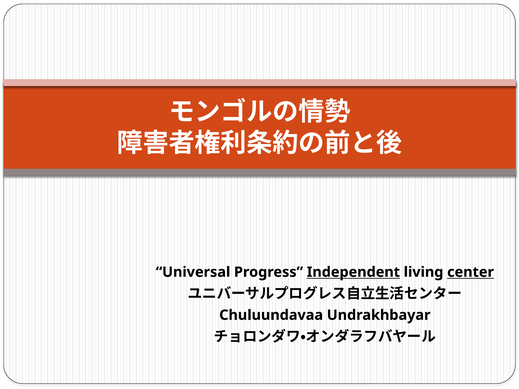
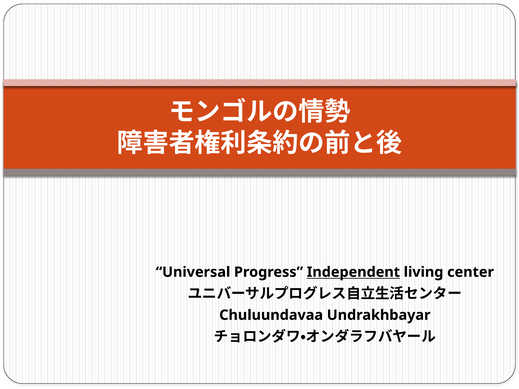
center underline: present -> none
